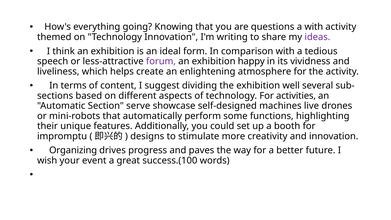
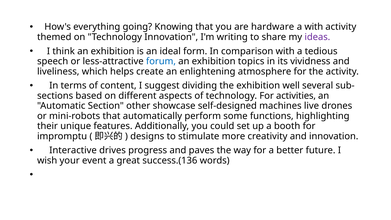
questions: questions -> hardware
forum colour: purple -> blue
happy: happy -> topics
serve: serve -> other
Organizing: Organizing -> Interactive
success.(100: success.(100 -> success.(136
